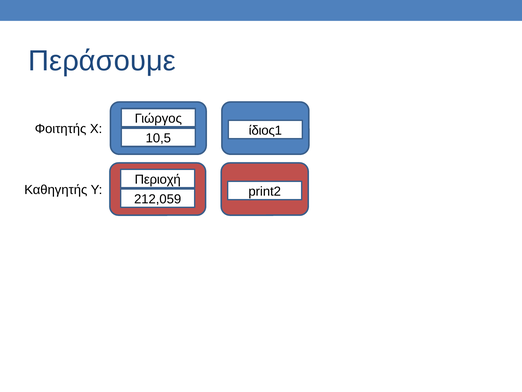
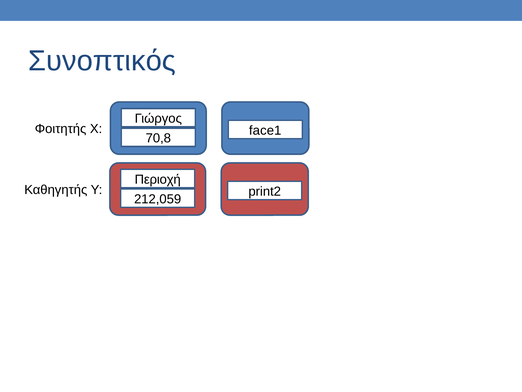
Περάσουμε: Περάσουμε -> Συνοπτικός
ίδιος1: ίδιος1 -> face1
10,5: 10,5 -> 70,8
